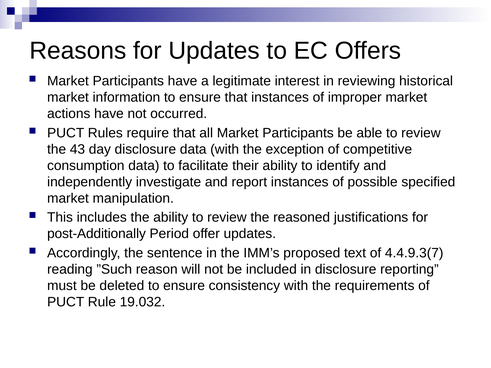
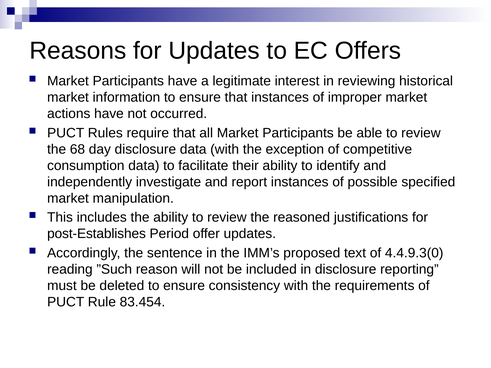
43: 43 -> 68
post-Additionally: post-Additionally -> post-Establishes
4.4.9.3(7: 4.4.9.3(7 -> 4.4.9.3(0
19.032: 19.032 -> 83.454
